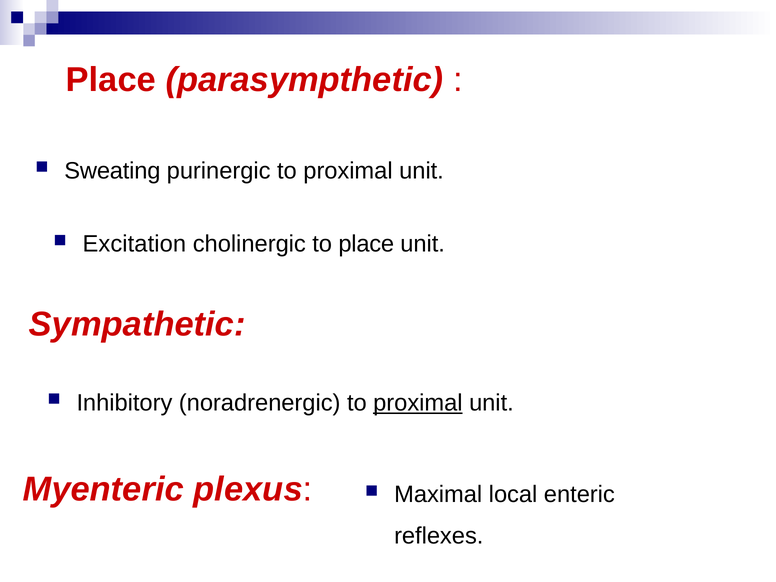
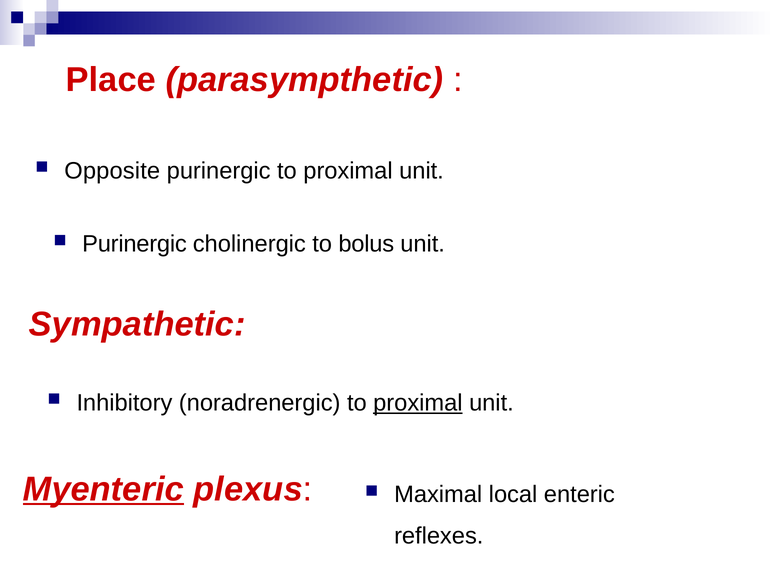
Sweating: Sweating -> Opposite
Excitation at (134, 244): Excitation -> Purinergic
to place: place -> bolus
Myenteric underline: none -> present
